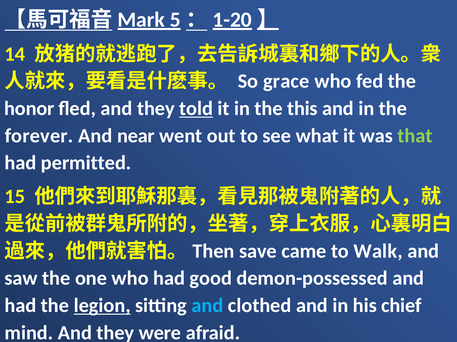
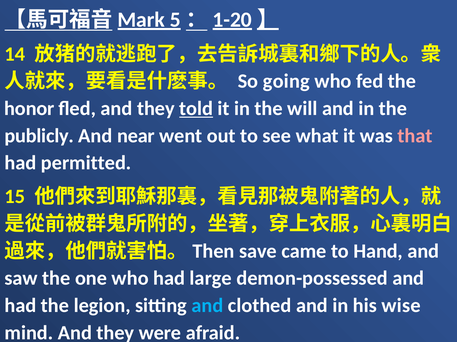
grace: grace -> going
this: this -> will
forever: forever -> publicly
that colour: light green -> pink
Walk: Walk -> Hand
good: good -> large
legion underline: present -> none
chief: chief -> wise
